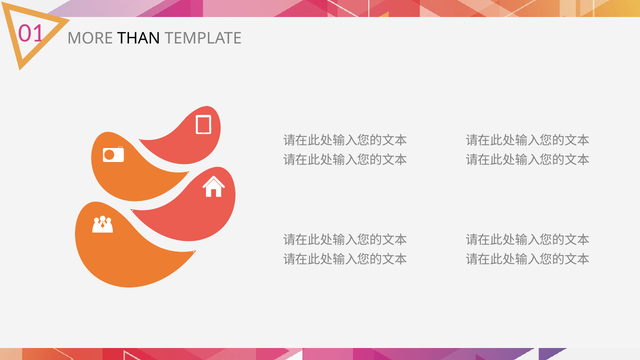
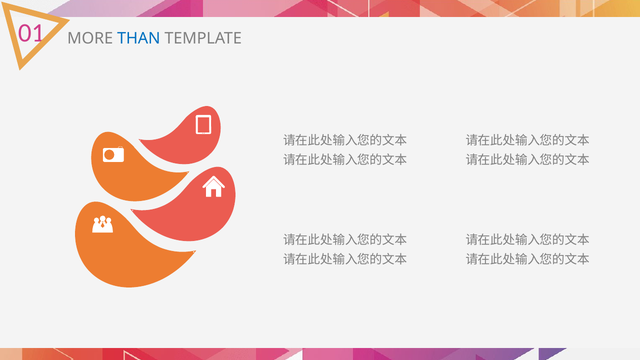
THAN colour: black -> blue
